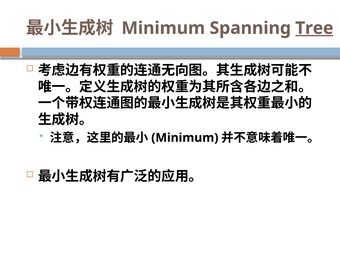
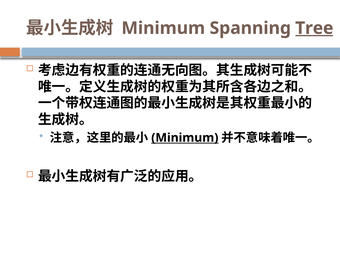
Minimum at (185, 138) underline: none -> present
